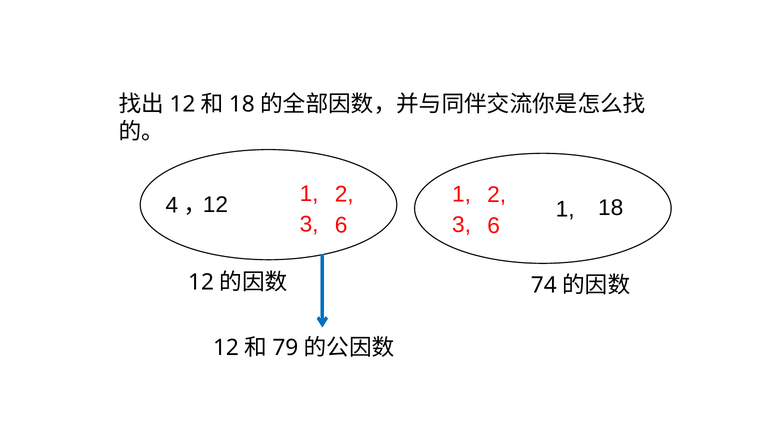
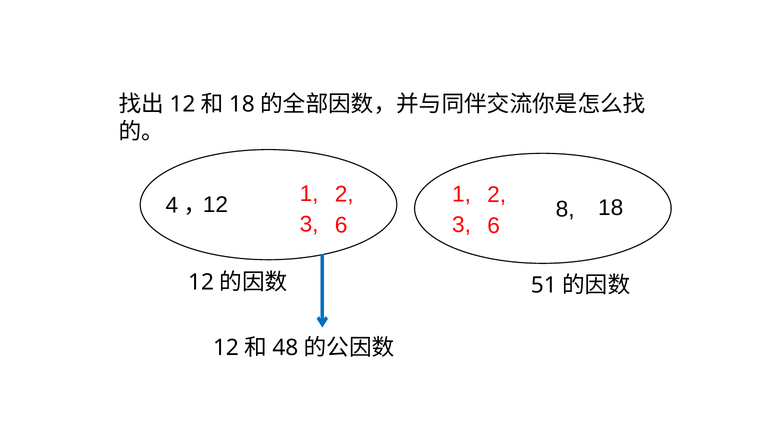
1 at (565, 209): 1 -> 8
74: 74 -> 51
79: 79 -> 48
